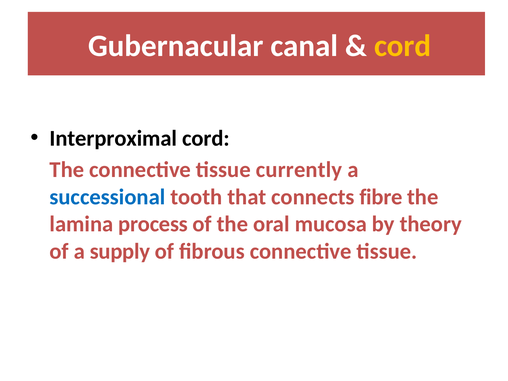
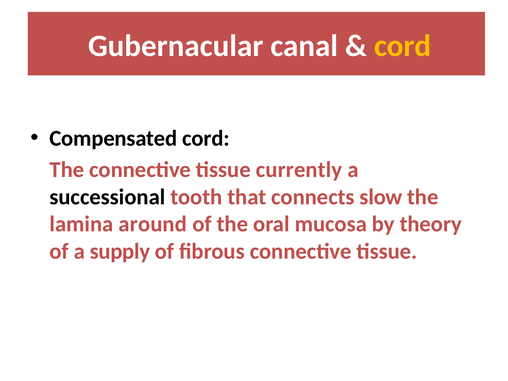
Interproximal: Interproximal -> Compensated
successional colour: blue -> black
fibre: fibre -> slow
process: process -> around
